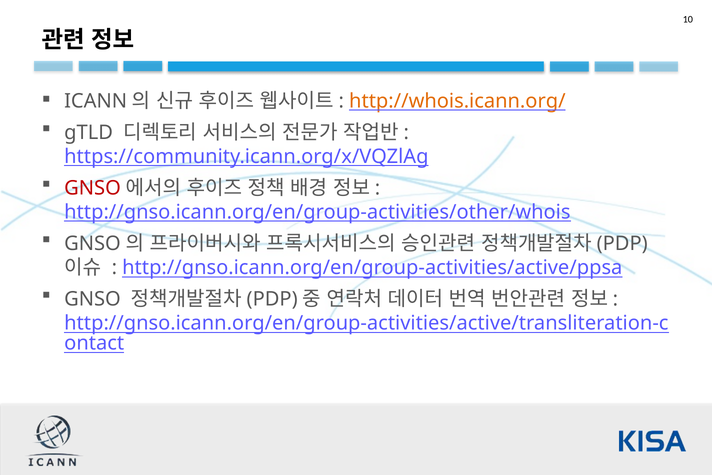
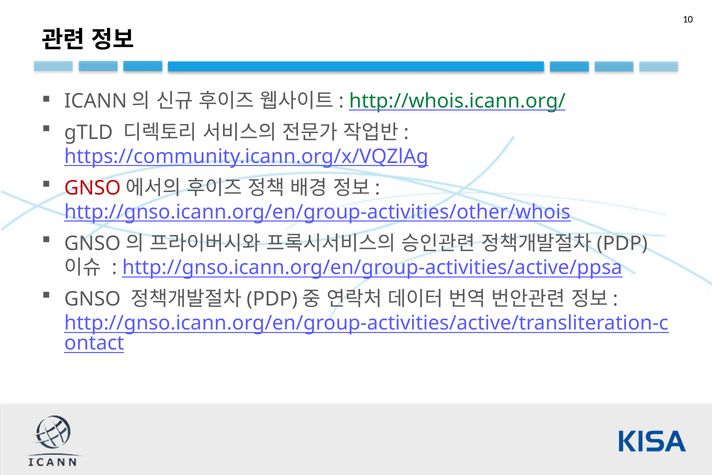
http://whois.icann.org/ colour: orange -> green
